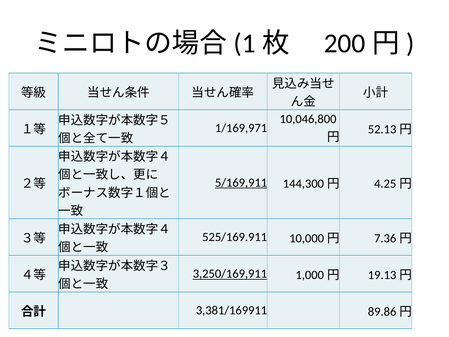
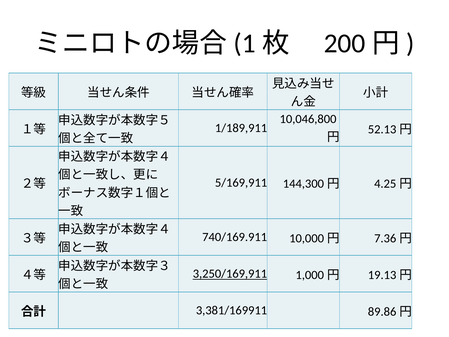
1/169,971: 1/169,971 -> 1/189,911
5/169,911 underline: present -> none
525/169.911: 525/169.911 -> 740/169.911
